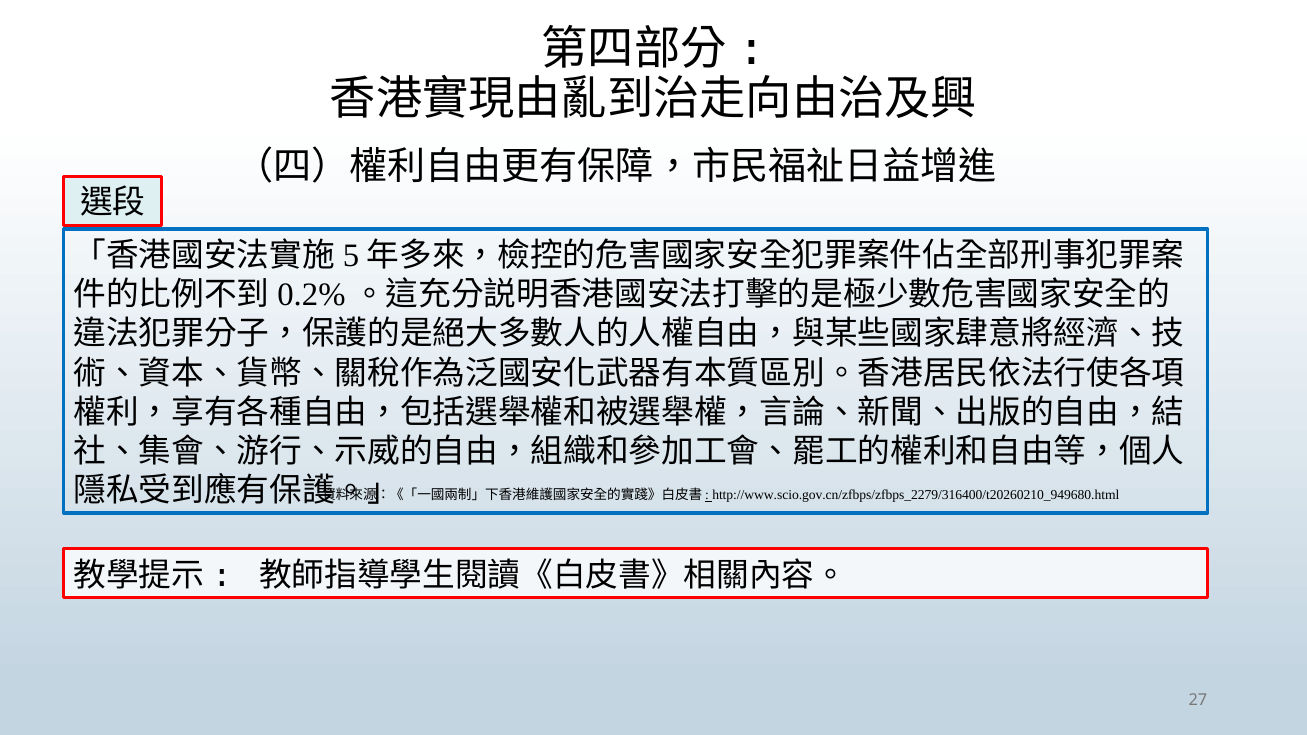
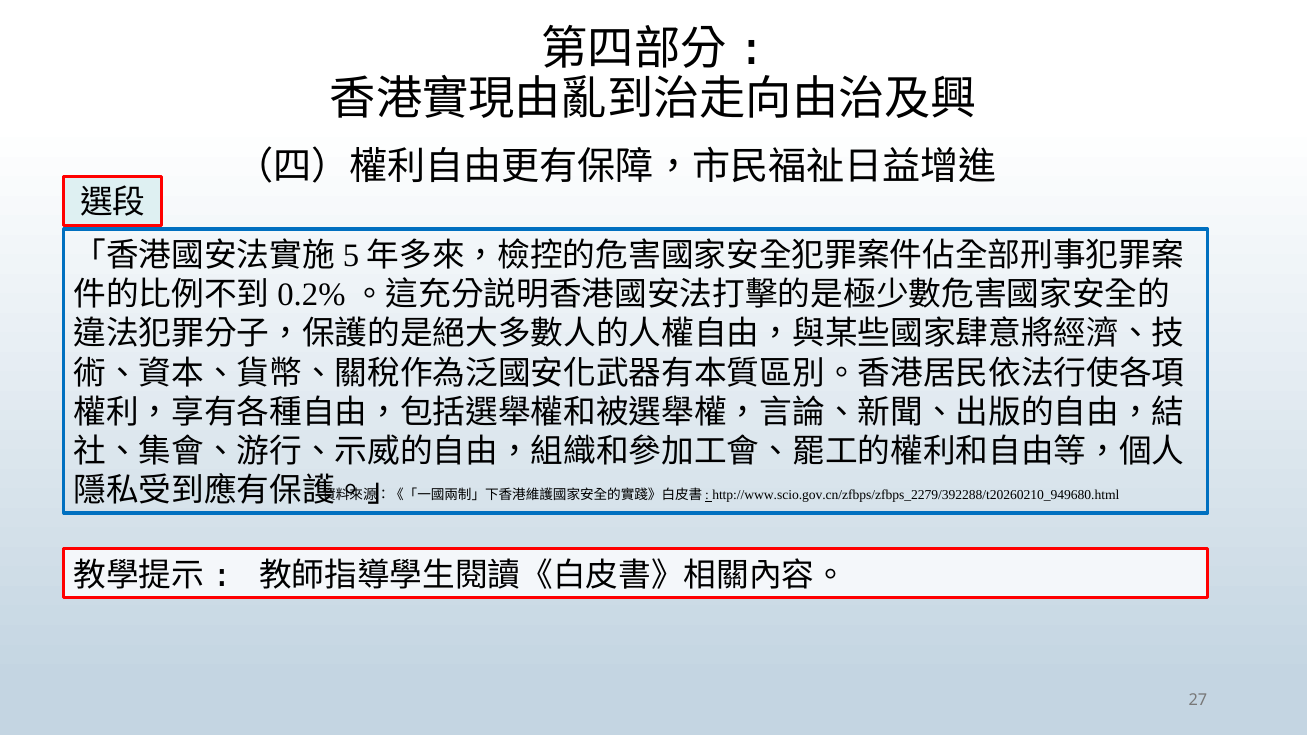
http://www.scio.gov.cn/zfbps/zfbps_2279/316400/t20260210_949680.html: http://www.scio.gov.cn/zfbps/zfbps_2279/316400/t20260210_949680.html -> http://www.scio.gov.cn/zfbps/zfbps_2279/392288/t20260210_949680.html
